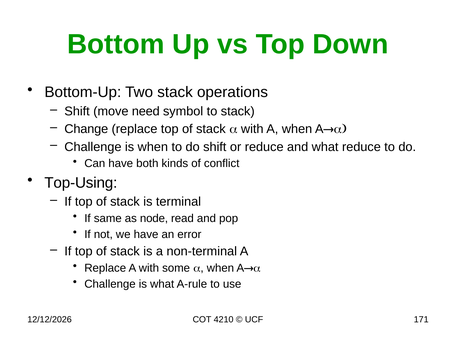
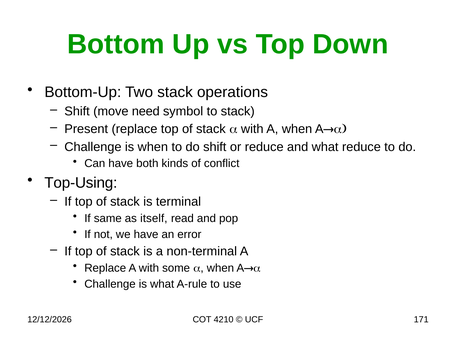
Change: Change -> Present
node: node -> itself
